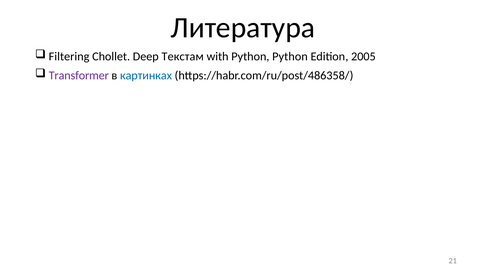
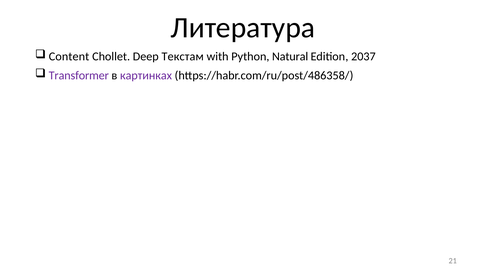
Filtering: Filtering -> Content
Python Python: Python -> Natural
2005: 2005 -> 2037
картинках colour: blue -> purple
